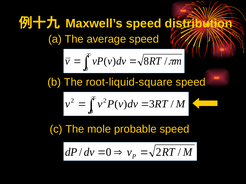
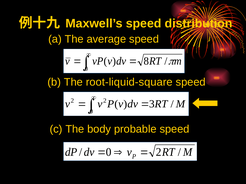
mole: mole -> body
